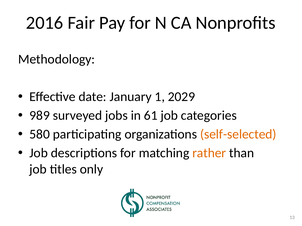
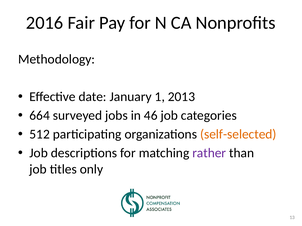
2029: 2029 -> 2013
989: 989 -> 664
61: 61 -> 46
580: 580 -> 512
rather colour: orange -> purple
